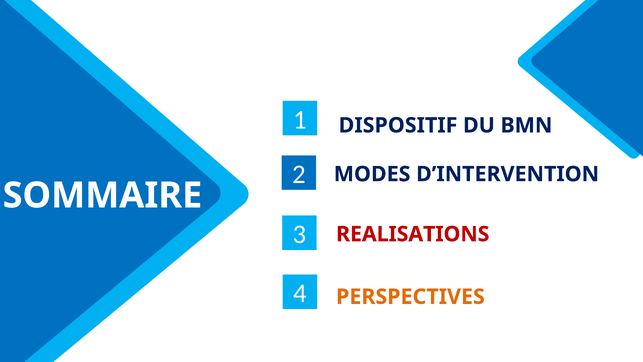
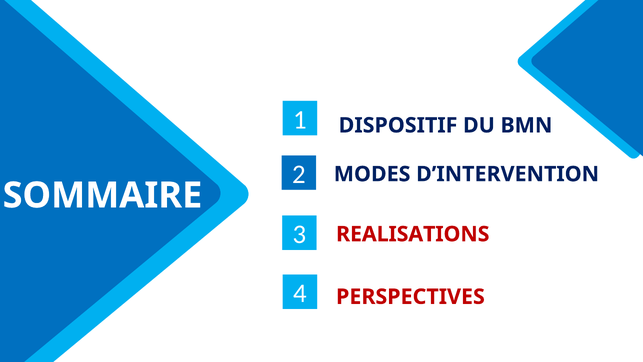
PERSPECTIVES colour: orange -> red
